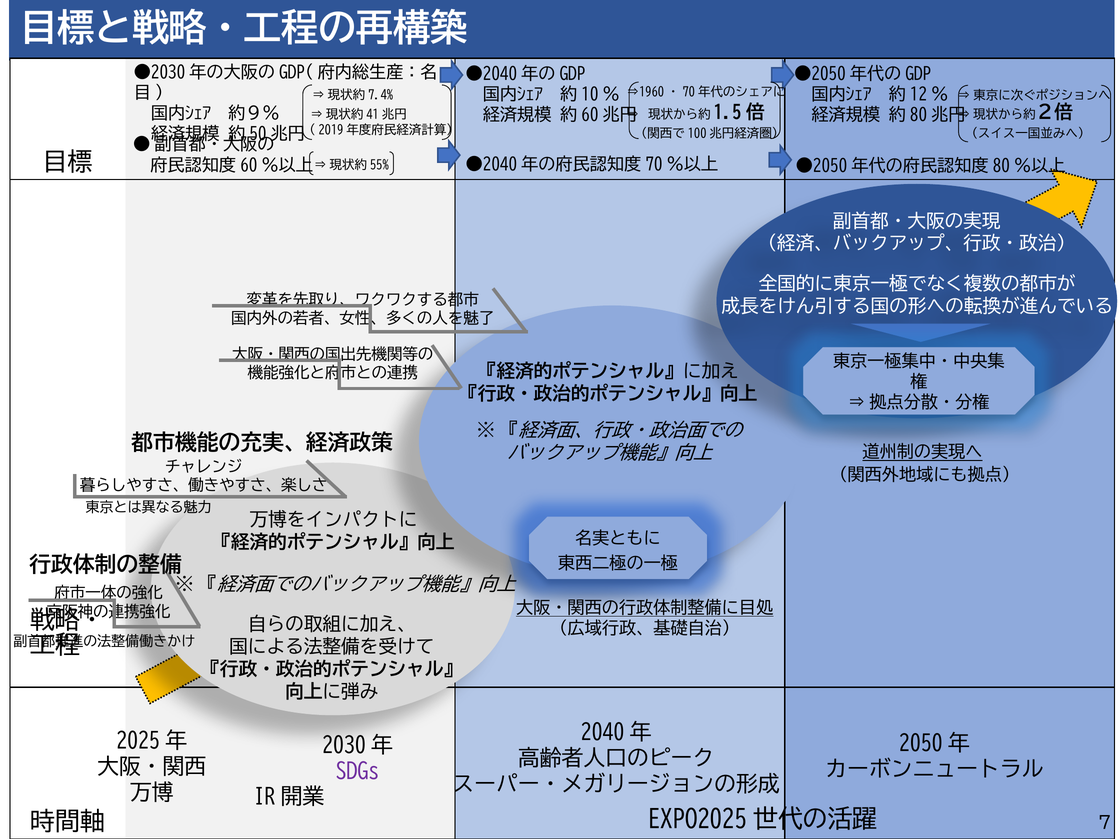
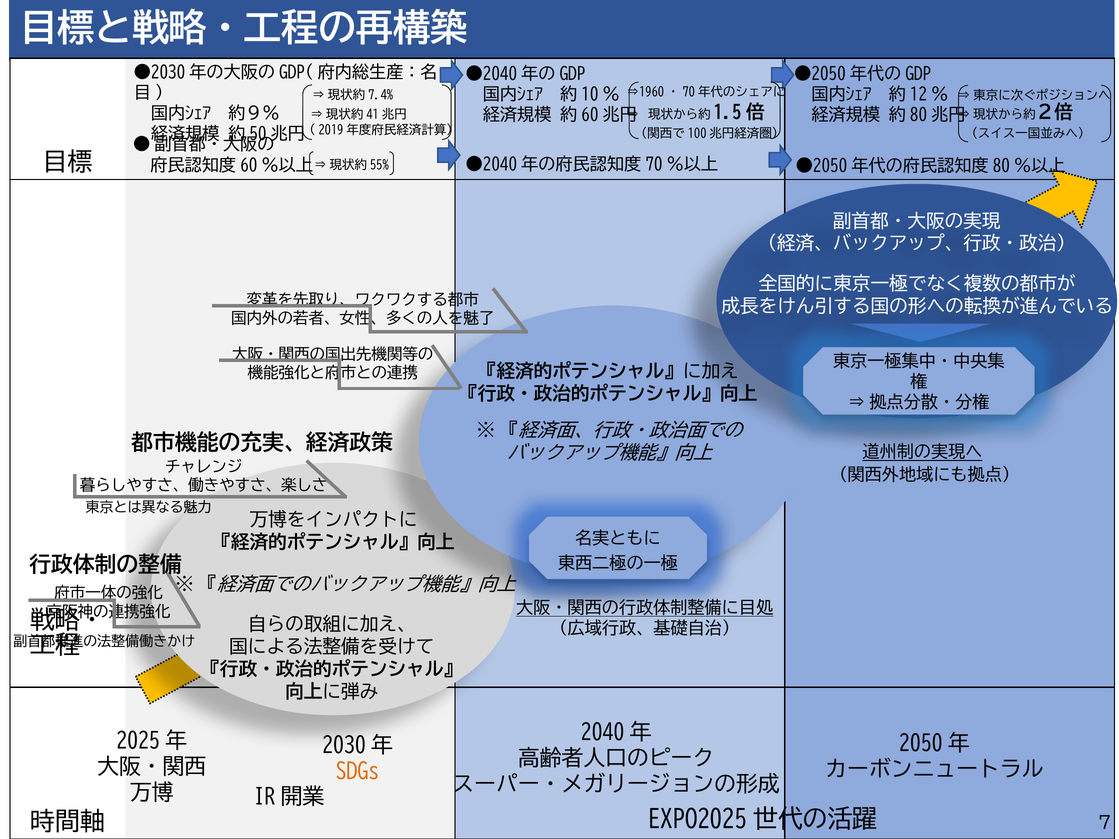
SDGs colour: purple -> orange
